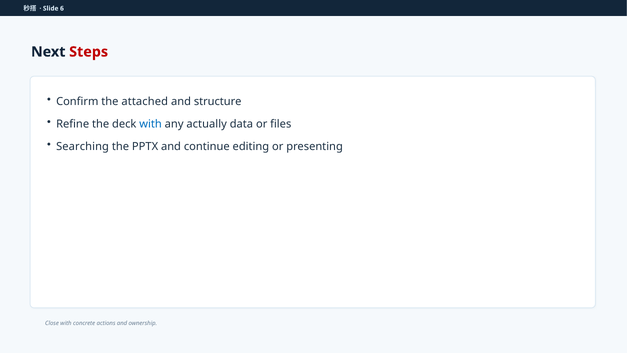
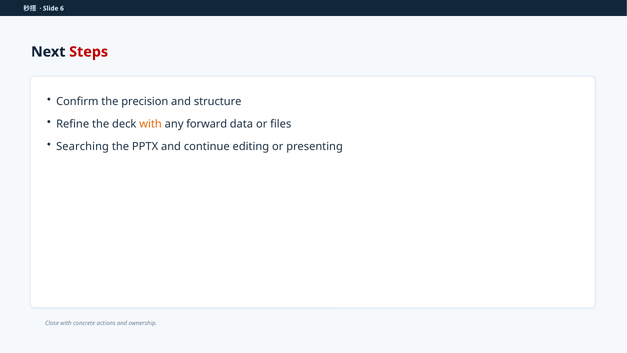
attached: attached -> precision
with at (151, 124) colour: blue -> orange
actually: actually -> forward
